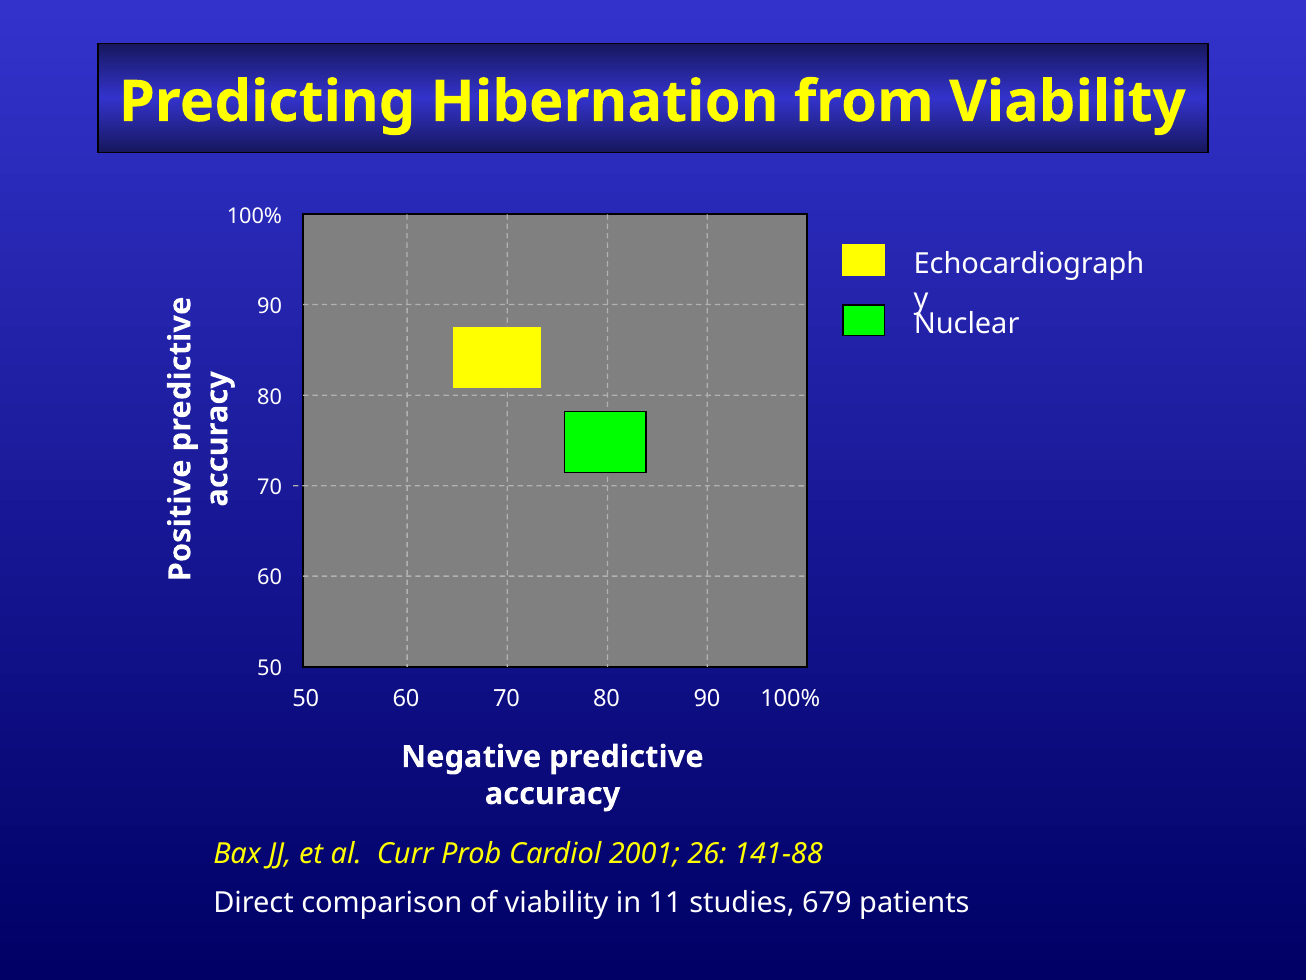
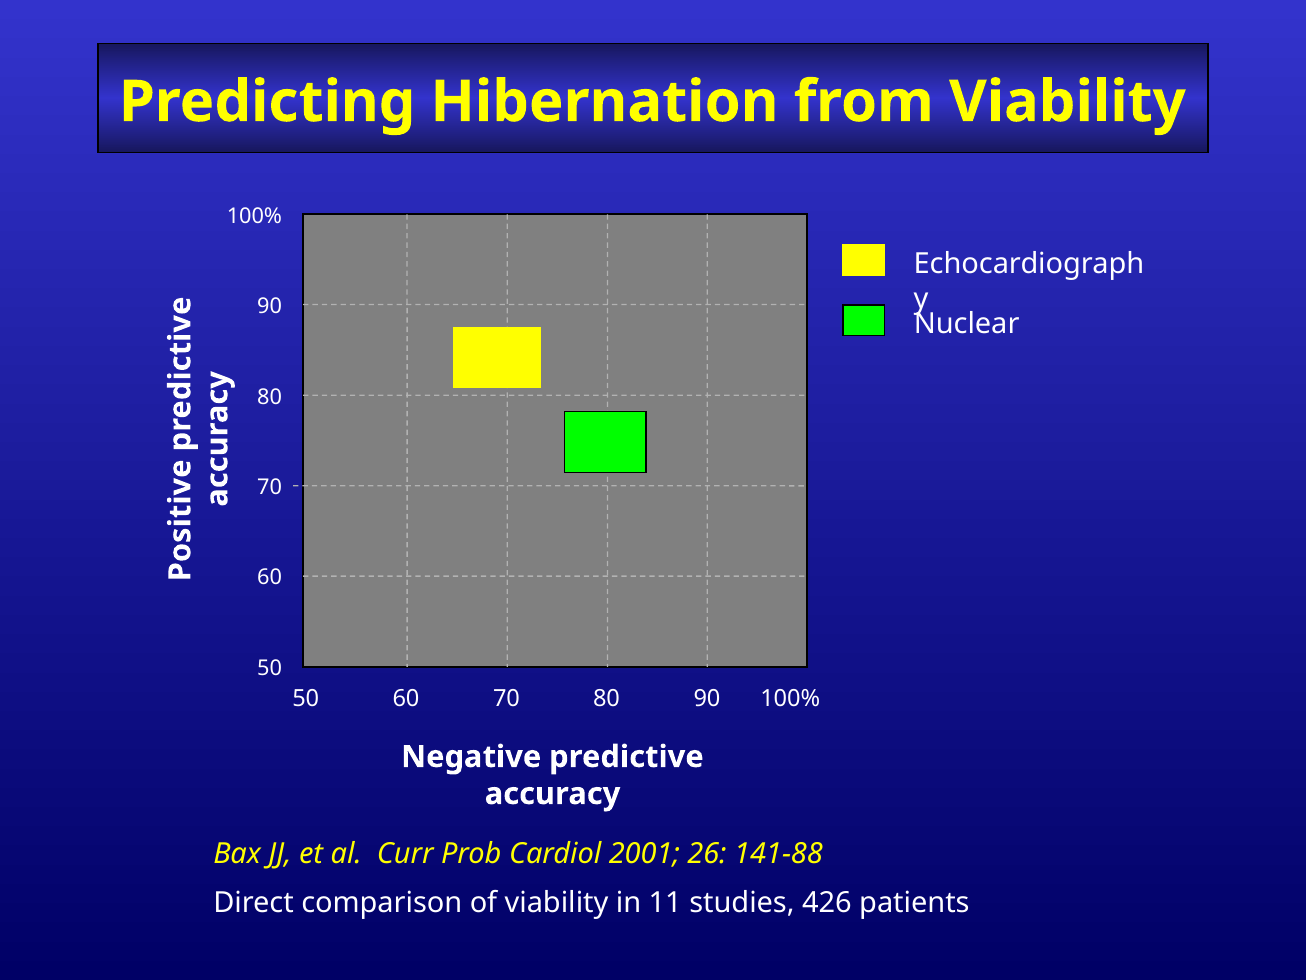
679: 679 -> 426
